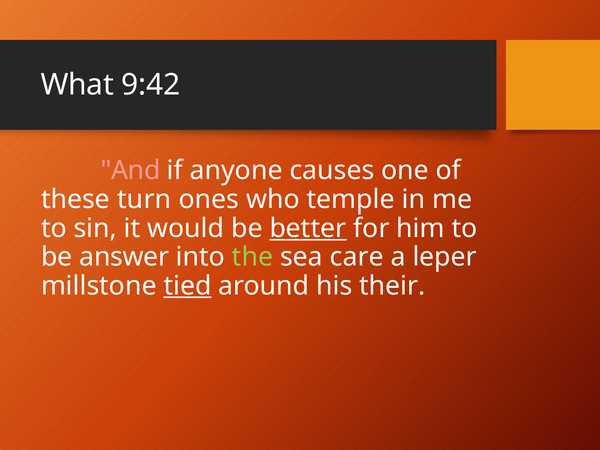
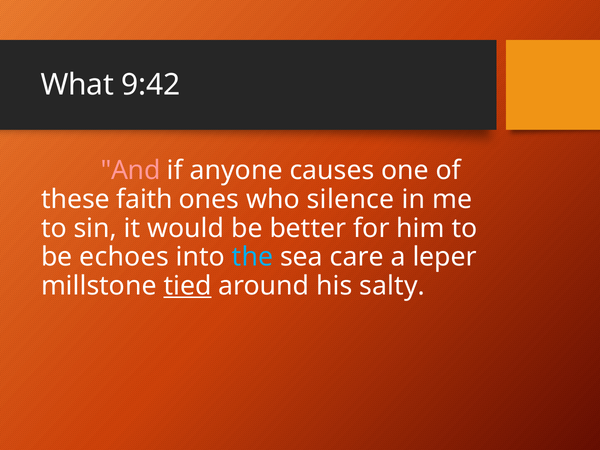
turn: turn -> faith
temple: temple -> silence
better underline: present -> none
answer: answer -> echoes
the colour: light green -> light blue
their: their -> salty
